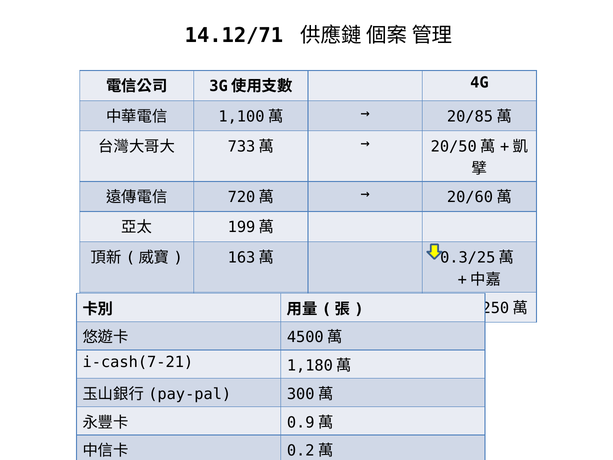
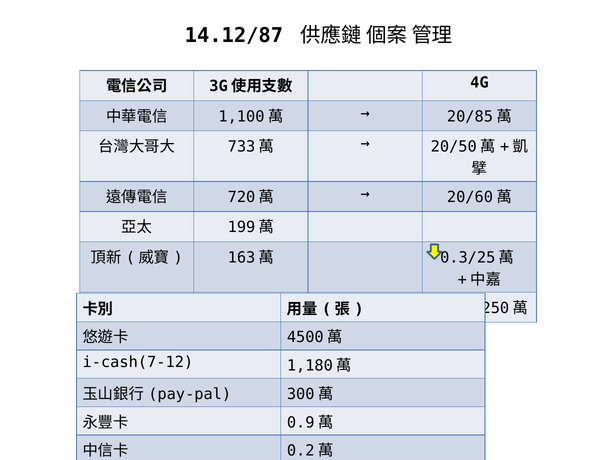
14.12/71: 14.12/71 -> 14.12/87
i-cash(7-21: i-cash(7-21 -> i-cash(7-12
